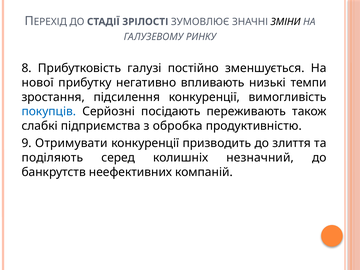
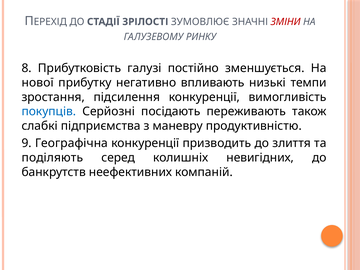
ЗМІНИ colour: black -> red
обробка: обробка -> маневру
Отримувати: Отримувати -> Географічна
незначний: незначний -> невигідних
